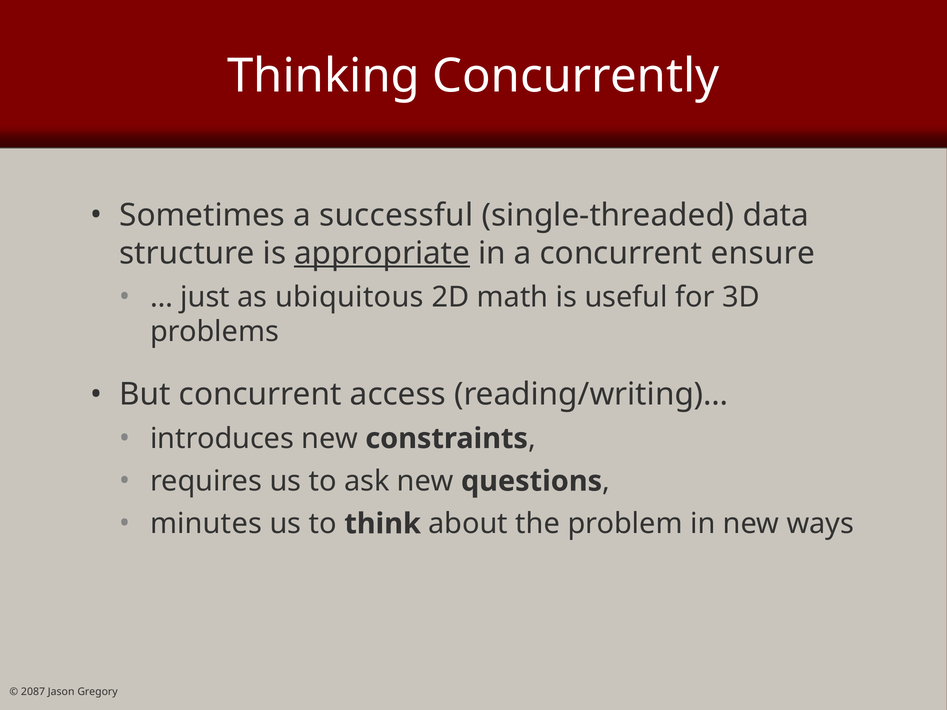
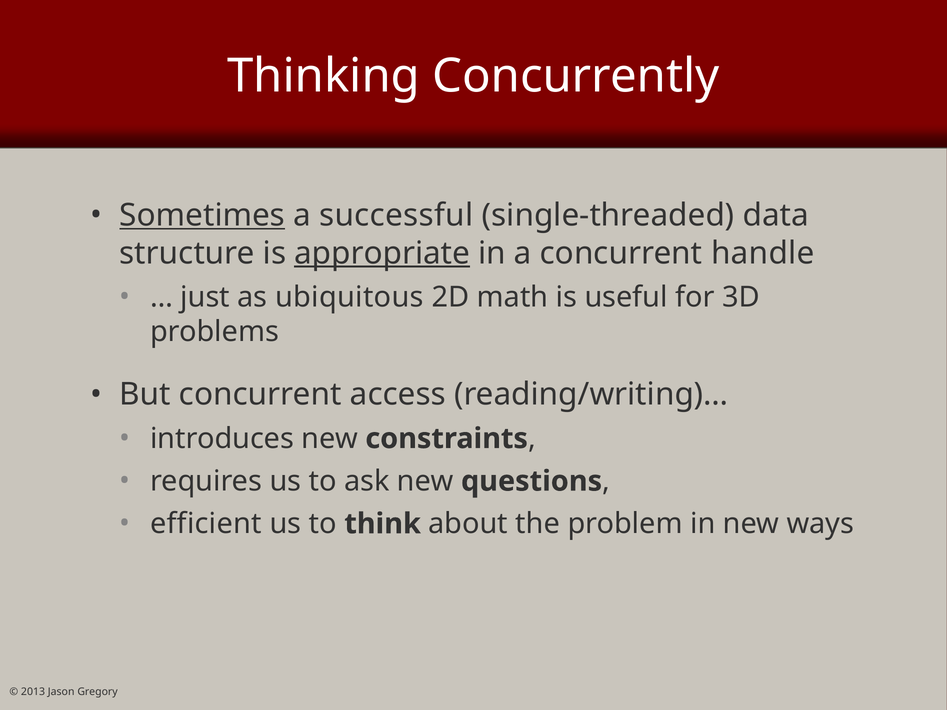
Sometimes underline: none -> present
ensure: ensure -> handle
minutes: minutes -> efficient
2087: 2087 -> 2013
